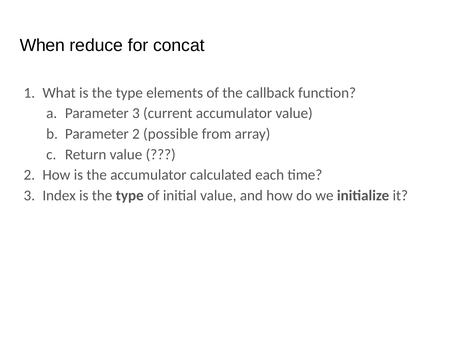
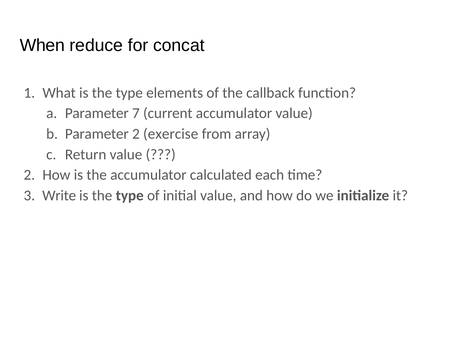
Parameter 3: 3 -> 7
possible: possible -> exercise
Index: Index -> Write
